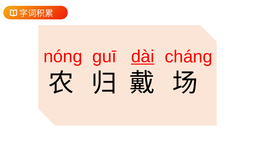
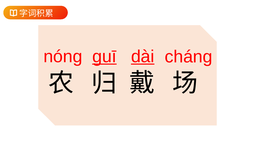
ɡuī underline: none -> present
